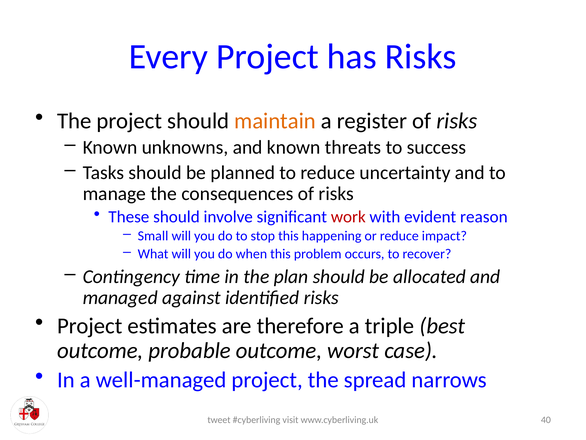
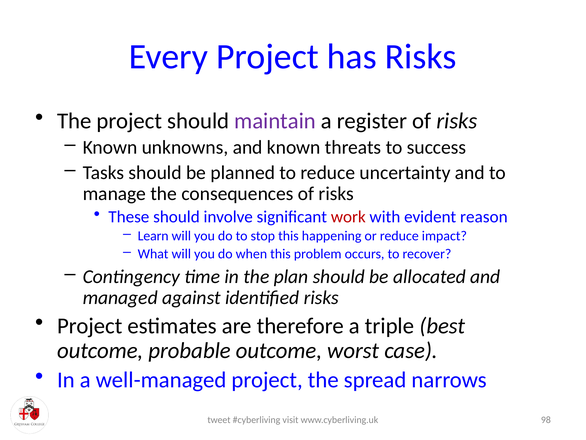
maintain colour: orange -> purple
Small: Small -> Learn
40: 40 -> 98
